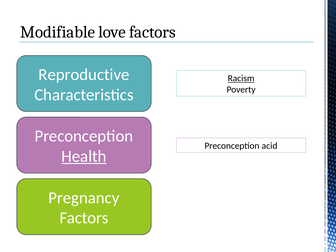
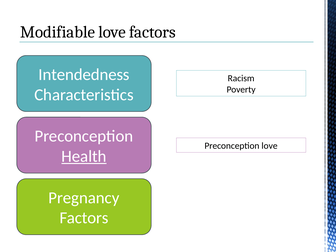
Reproductive: Reproductive -> Intendedness
Racism underline: present -> none
Preconception acid: acid -> love
